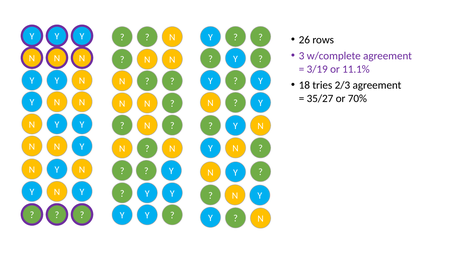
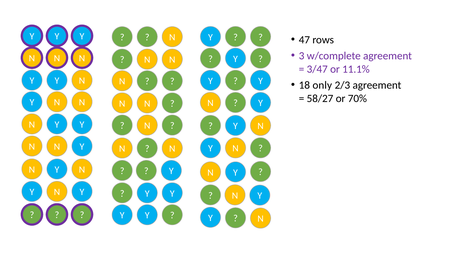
26: 26 -> 47
3/19: 3/19 -> 3/47
tries: tries -> only
35/27: 35/27 -> 58/27
